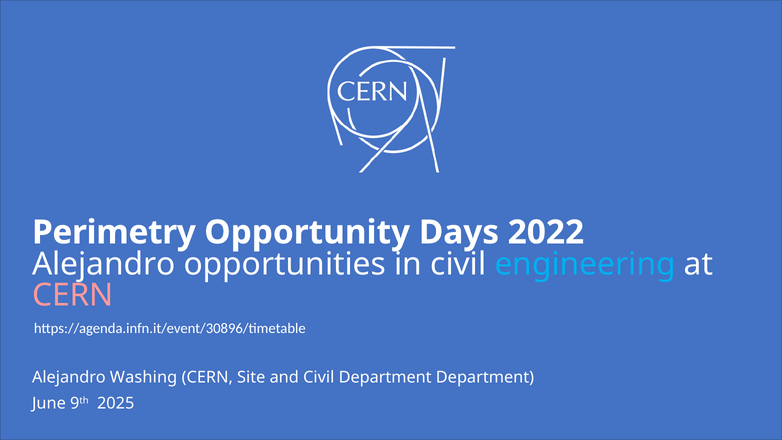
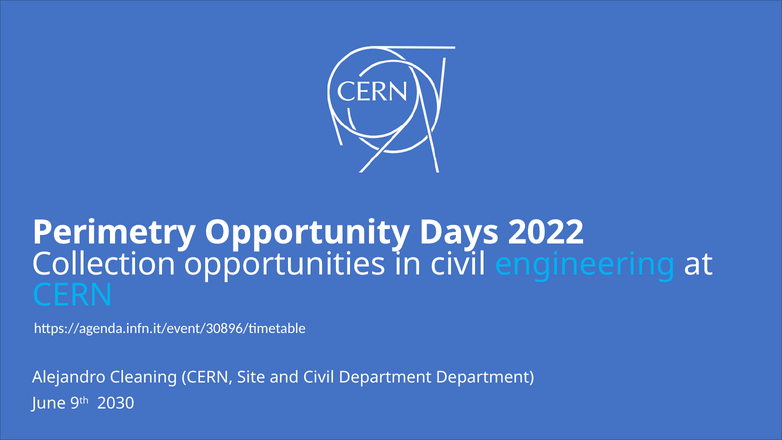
Alejandro at (104, 264): Alejandro -> Collection
CERN at (73, 295) colour: pink -> light blue
Washing: Washing -> Cleaning
2025: 2025 -> 2030
